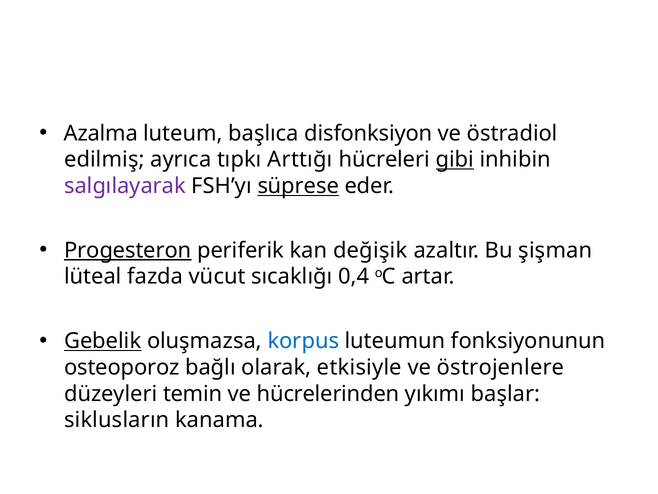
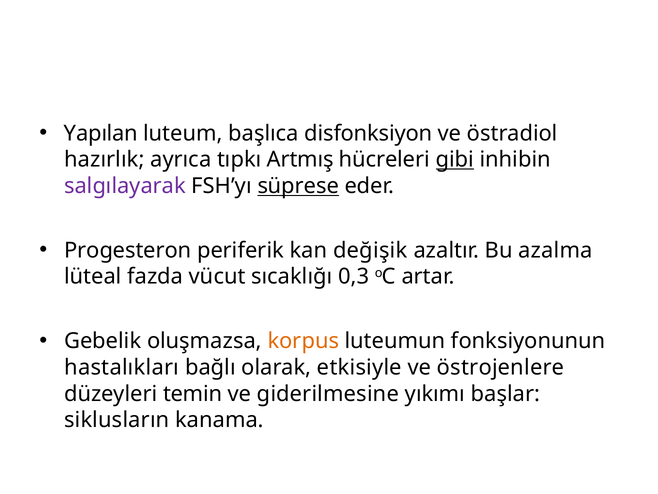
Azalma: Azalma -> Yapılan
edilmiş: edilmiş -> hazırlık
Arttığı: Arttığı -> Artmış
Progesteron underline: present -> none
şişman: şişman -> azalma
0,4: 0,4 -> 0,3
Gebelik underline: present -> none
korpus colour: blue -> orange
osteoporoz: osteoporoz -> hastalıkları
hücrelerinden: hücrelerinden -> giderilmesine
